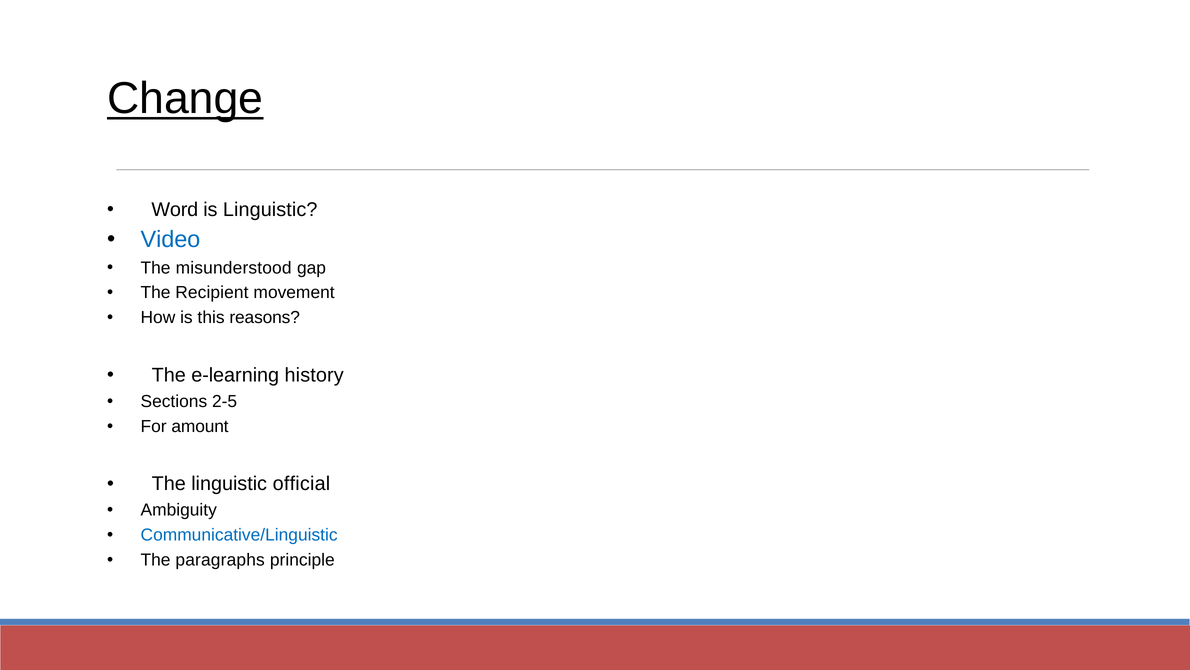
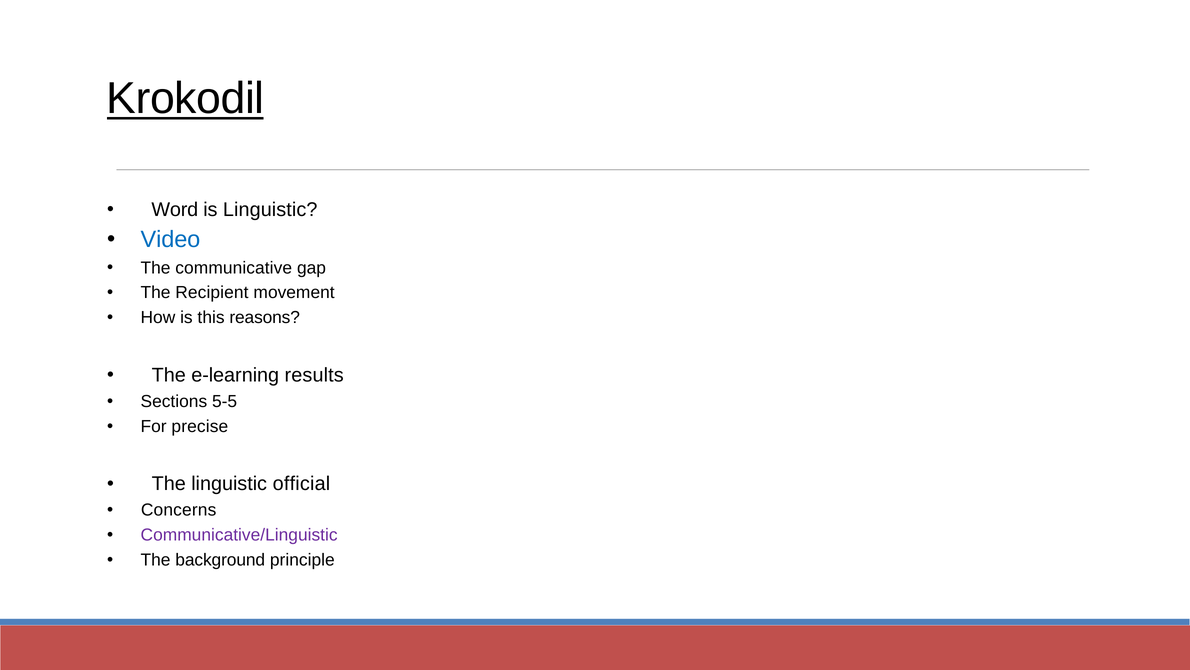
Change: Change -> Krokodil
misunderstood: misunderstood -> communicative
history: history -> results
2-5: 2-5 -> 5-5
amount: amount -> precise
Ambiguity: Ambiguity -> Concerns
Communicative/Linguistic colour: blue -> purple
paragraphs: paragraphs -> background
